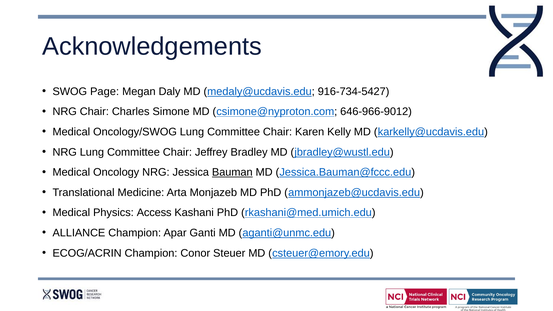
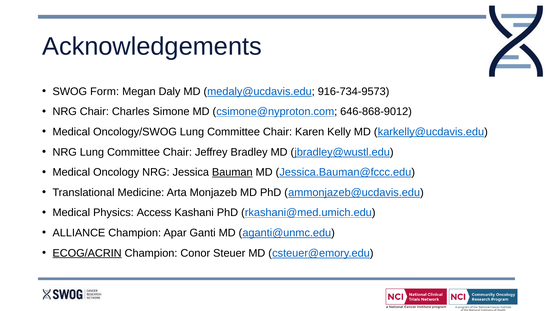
Page: Page -> Form
916-734-5427: 916-734-5427 -> 916-734-9573
646-966-9012: 646-966-9012 -> 646-868-9012
ECOG/ACRIN underline: none -> present
